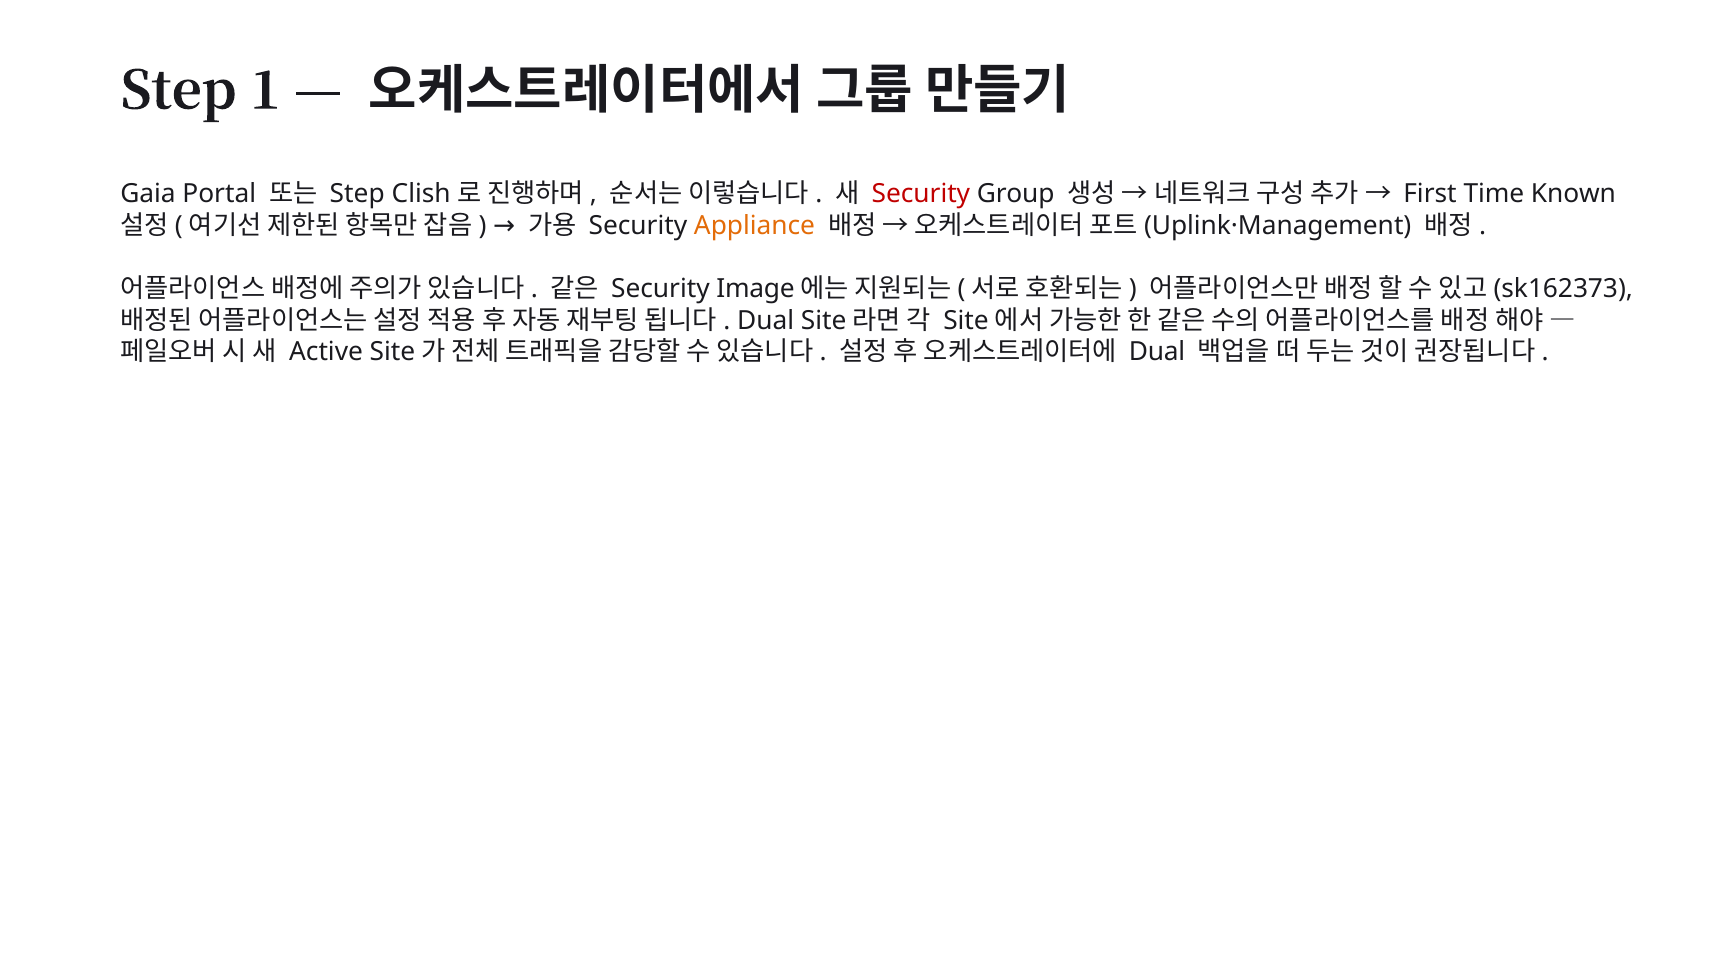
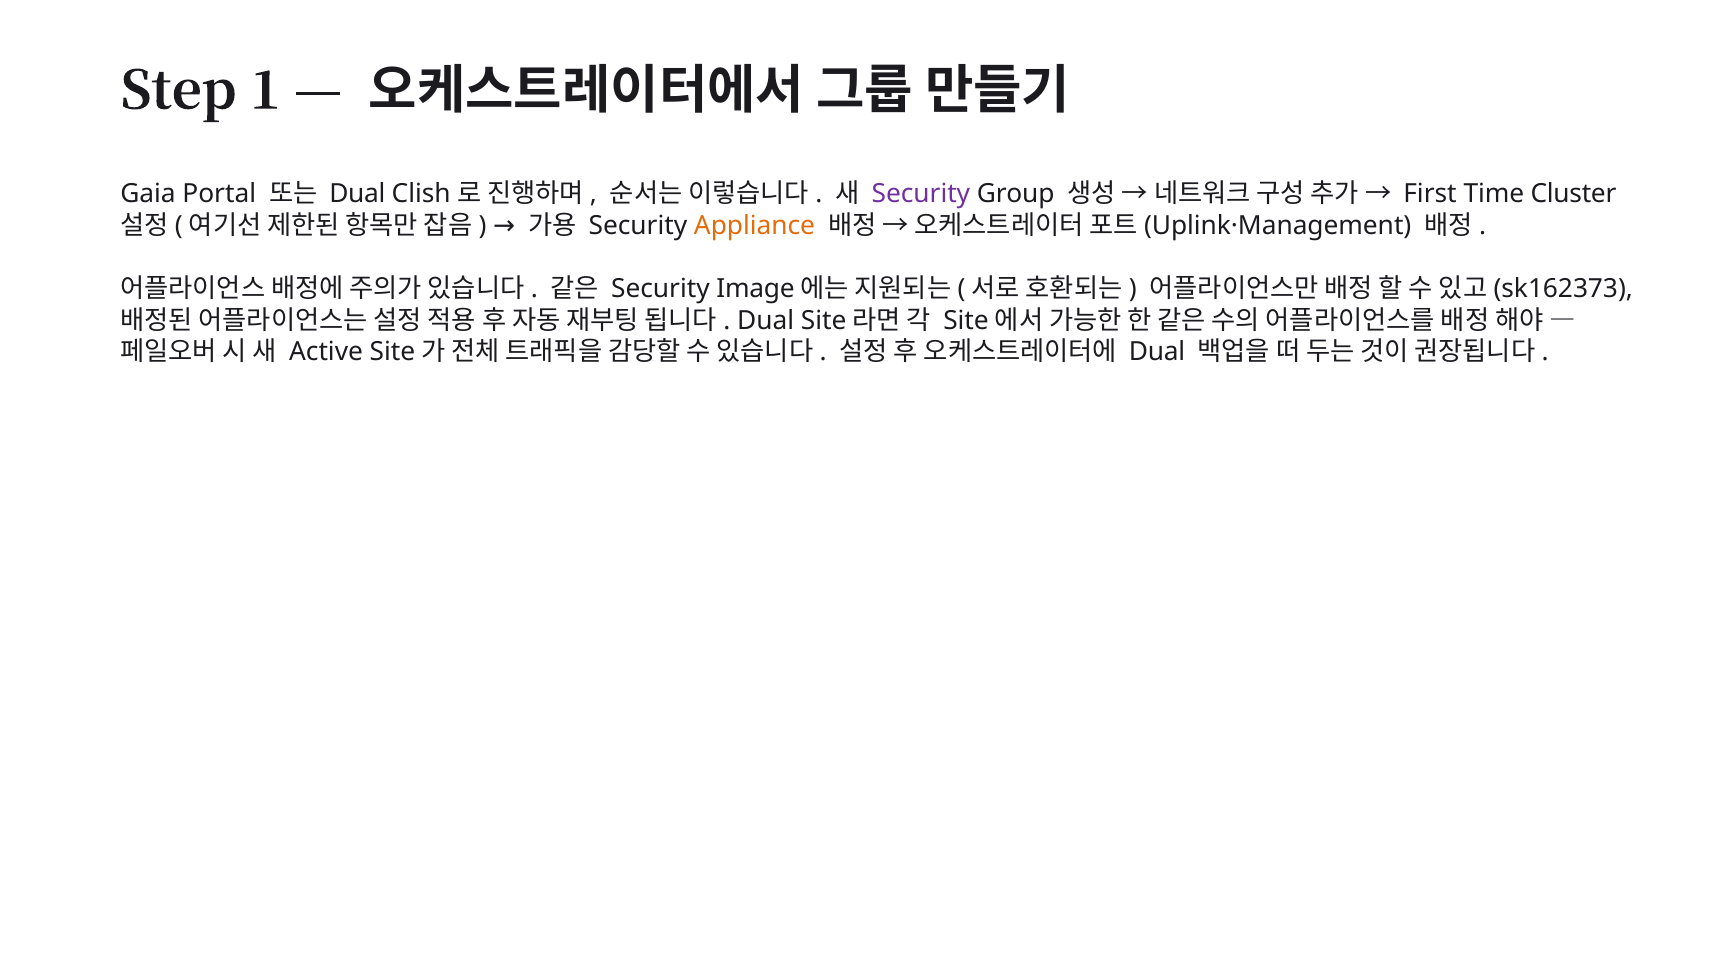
Step at (357, 194): Step -> Dual
Security at (921, 194) colour: red -> purple
Known: Known -> Cluster
